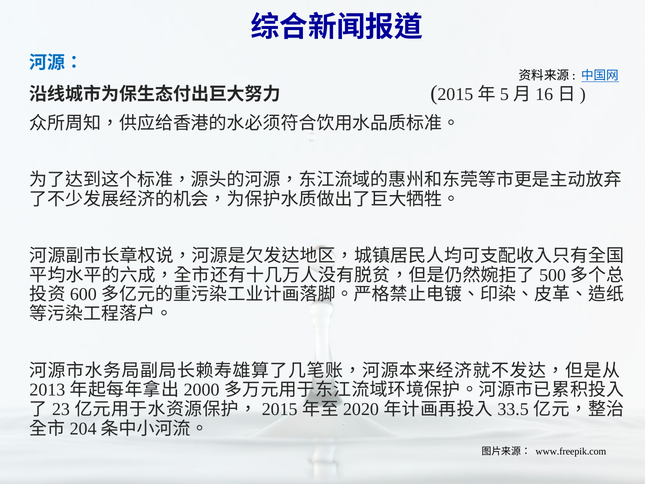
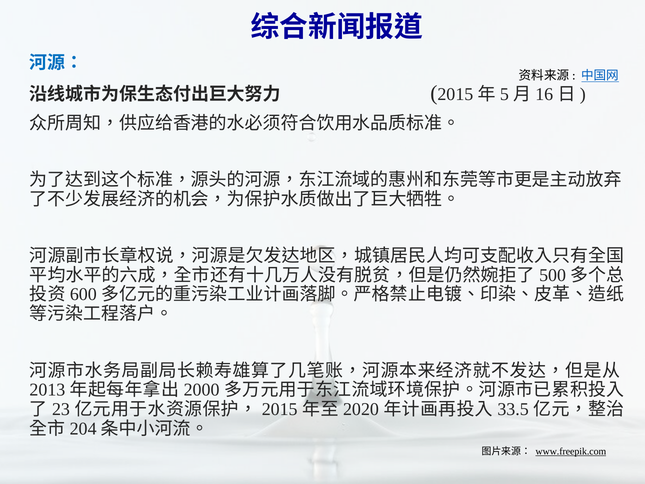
www.freepik.com underline: none -> present
